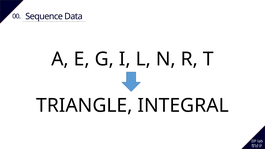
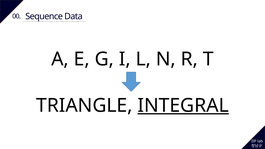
INTEGRAL underline: none -> present
